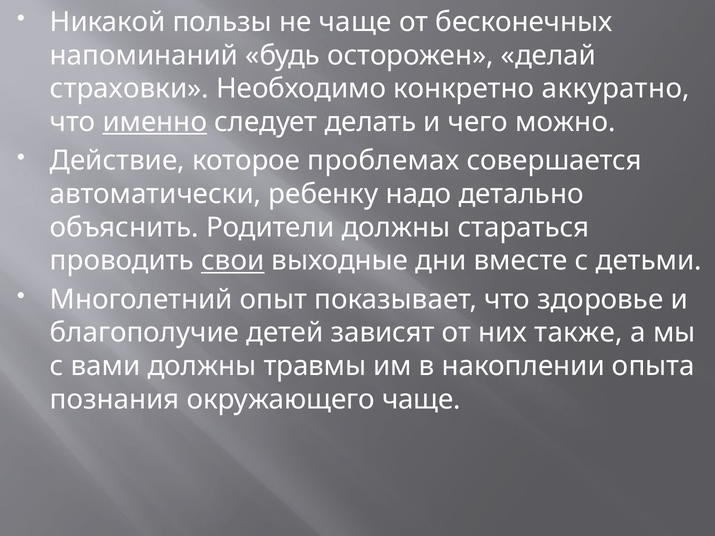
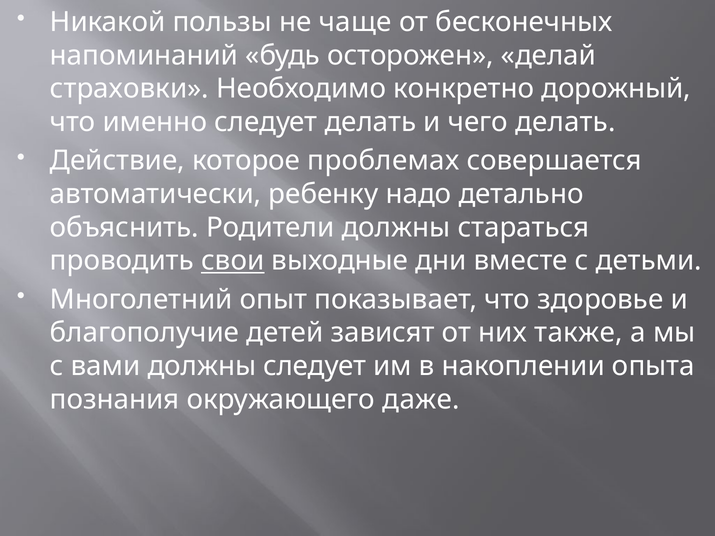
аккуратно: аккуратно -> дорожный
именно underline: present -> none
чего можно: можно -> делать
должны травмы: травмы -> следует
окружающего чаще: чаще -> даже
